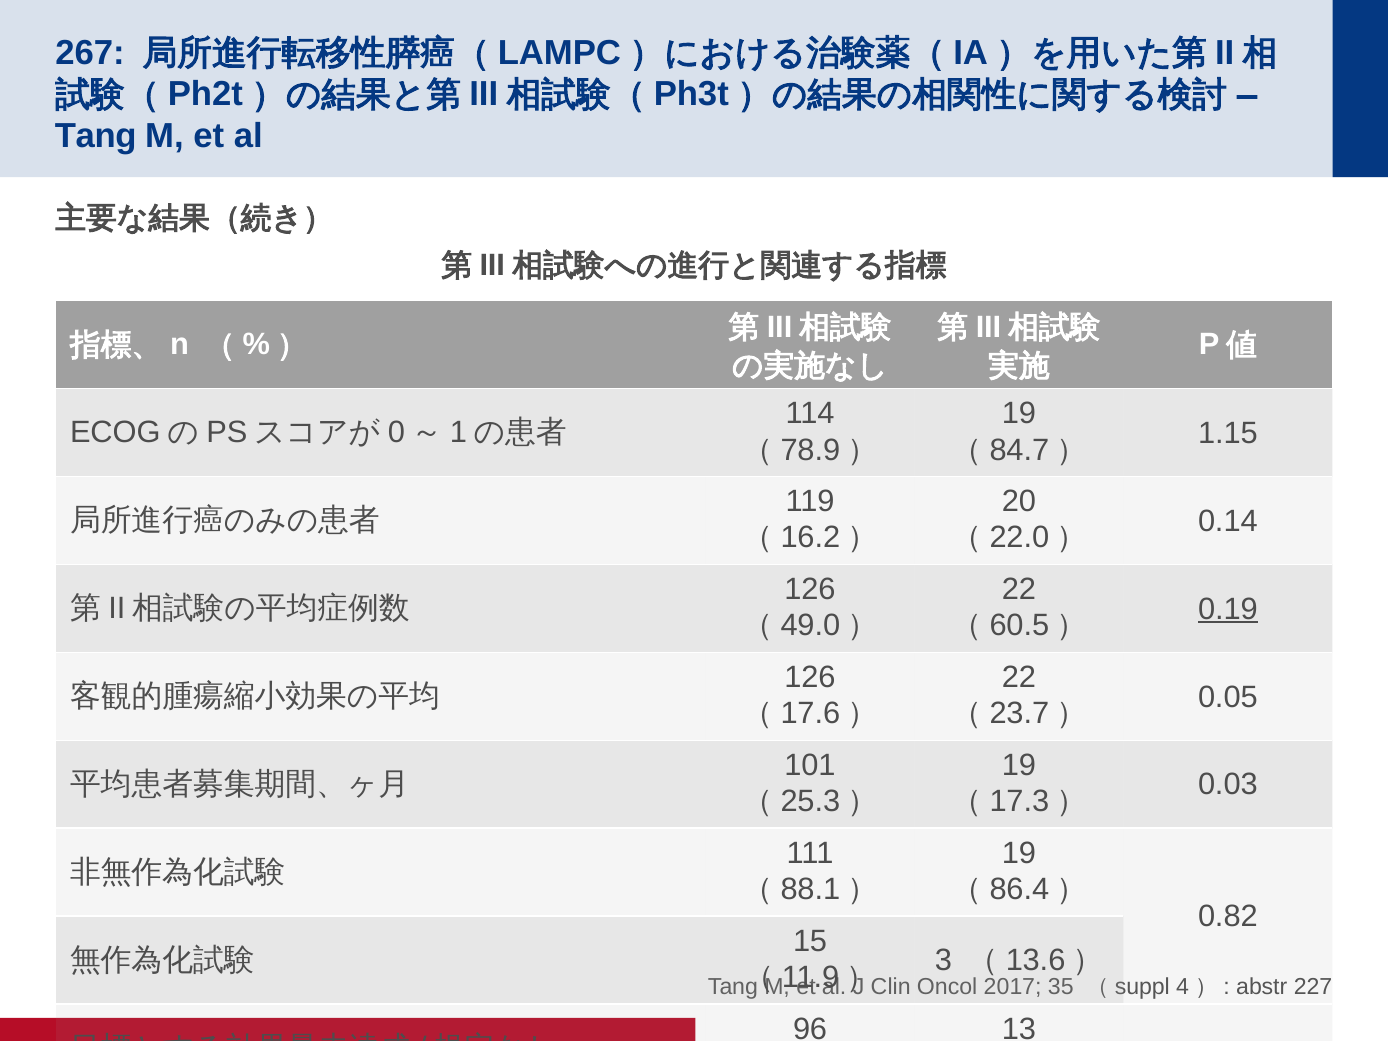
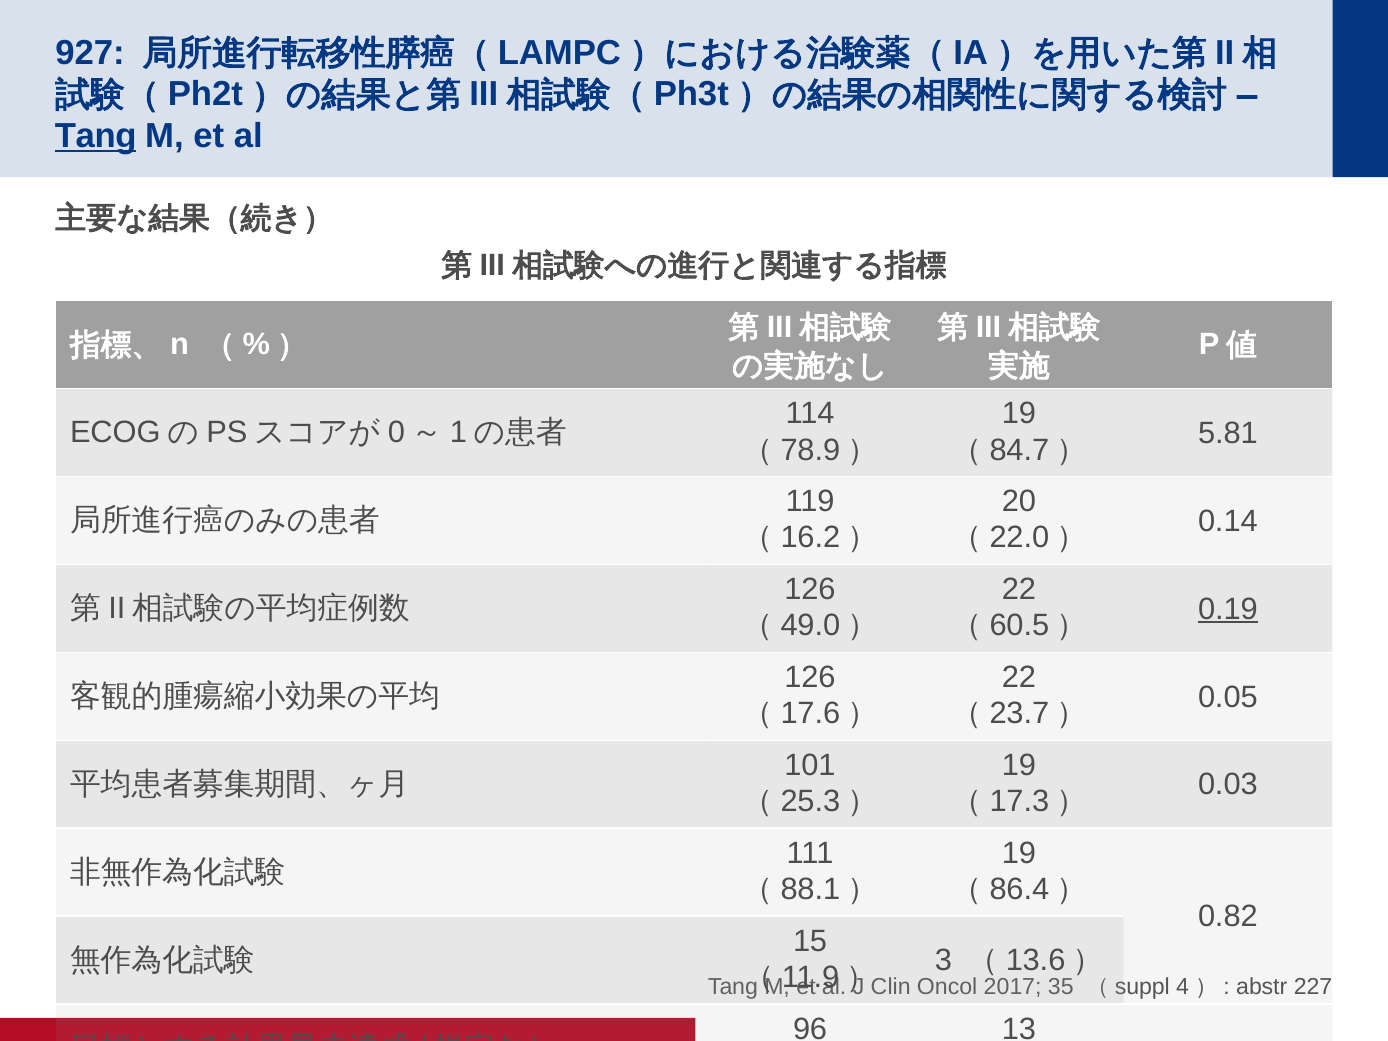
267: 267 -> 927
Tang at (96, 136) underline: none -> present
1.15: 1.15 -> 5.81
